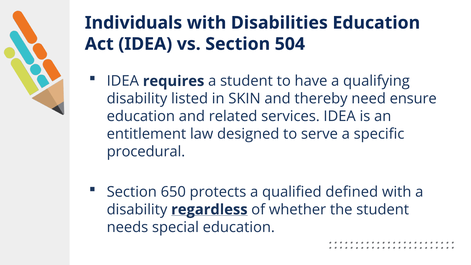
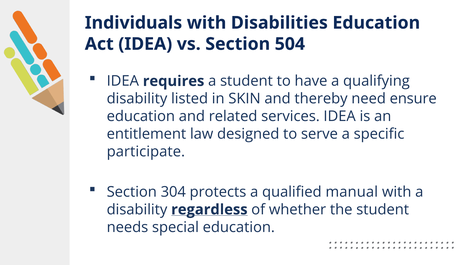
procedural: procedural -> participate
650: 650 -> 304
defined: defined -> manual
